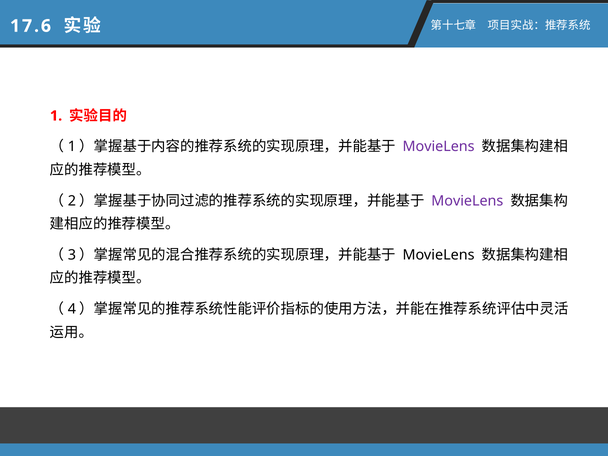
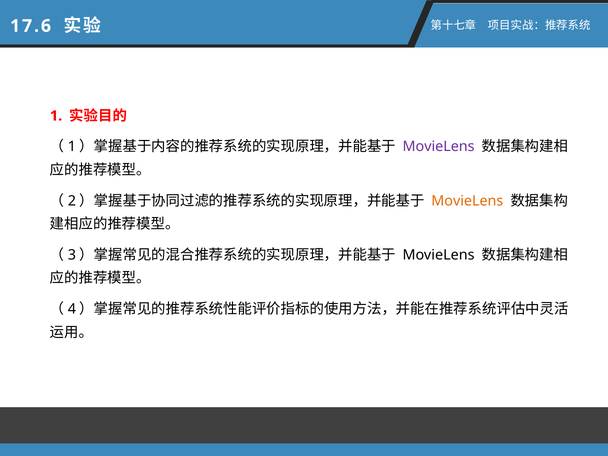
MovieLens at (467, 201) colour: purple -> orange
